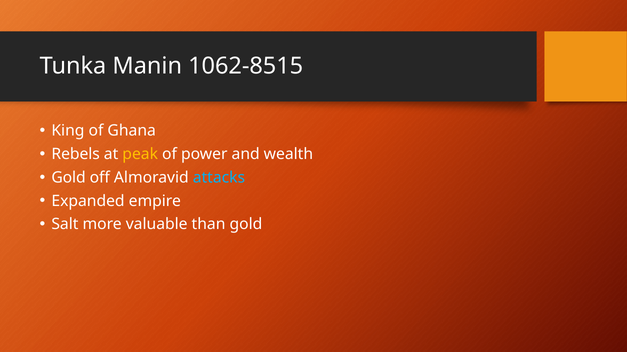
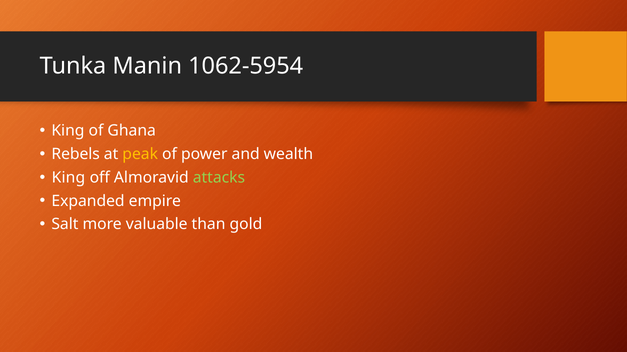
1062-8515: 1062-8515 -> 1062-5954
Gold at (69, 178): Gold -> King
attacks colour: light blue -> light green
